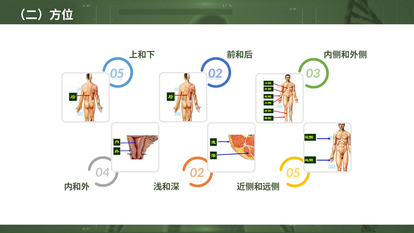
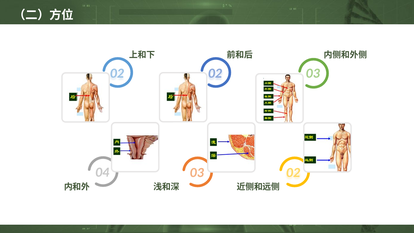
5 at (120, 73): 5 -> 2
2 at (200, 173): 2 -> 3
5 at (297, 173): 5 -> 2
